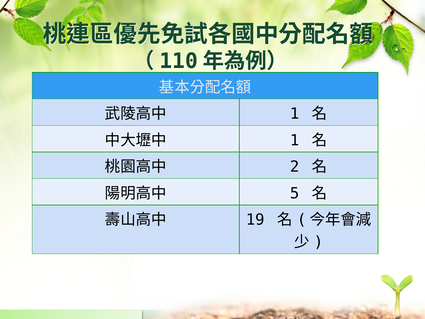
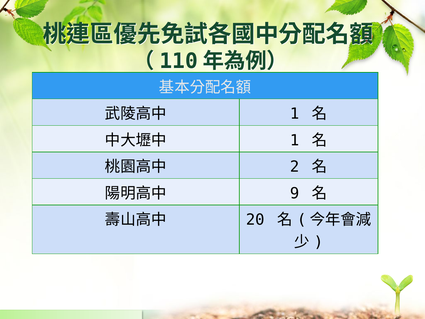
5: 5 -> 9
19: 19 -> 20
